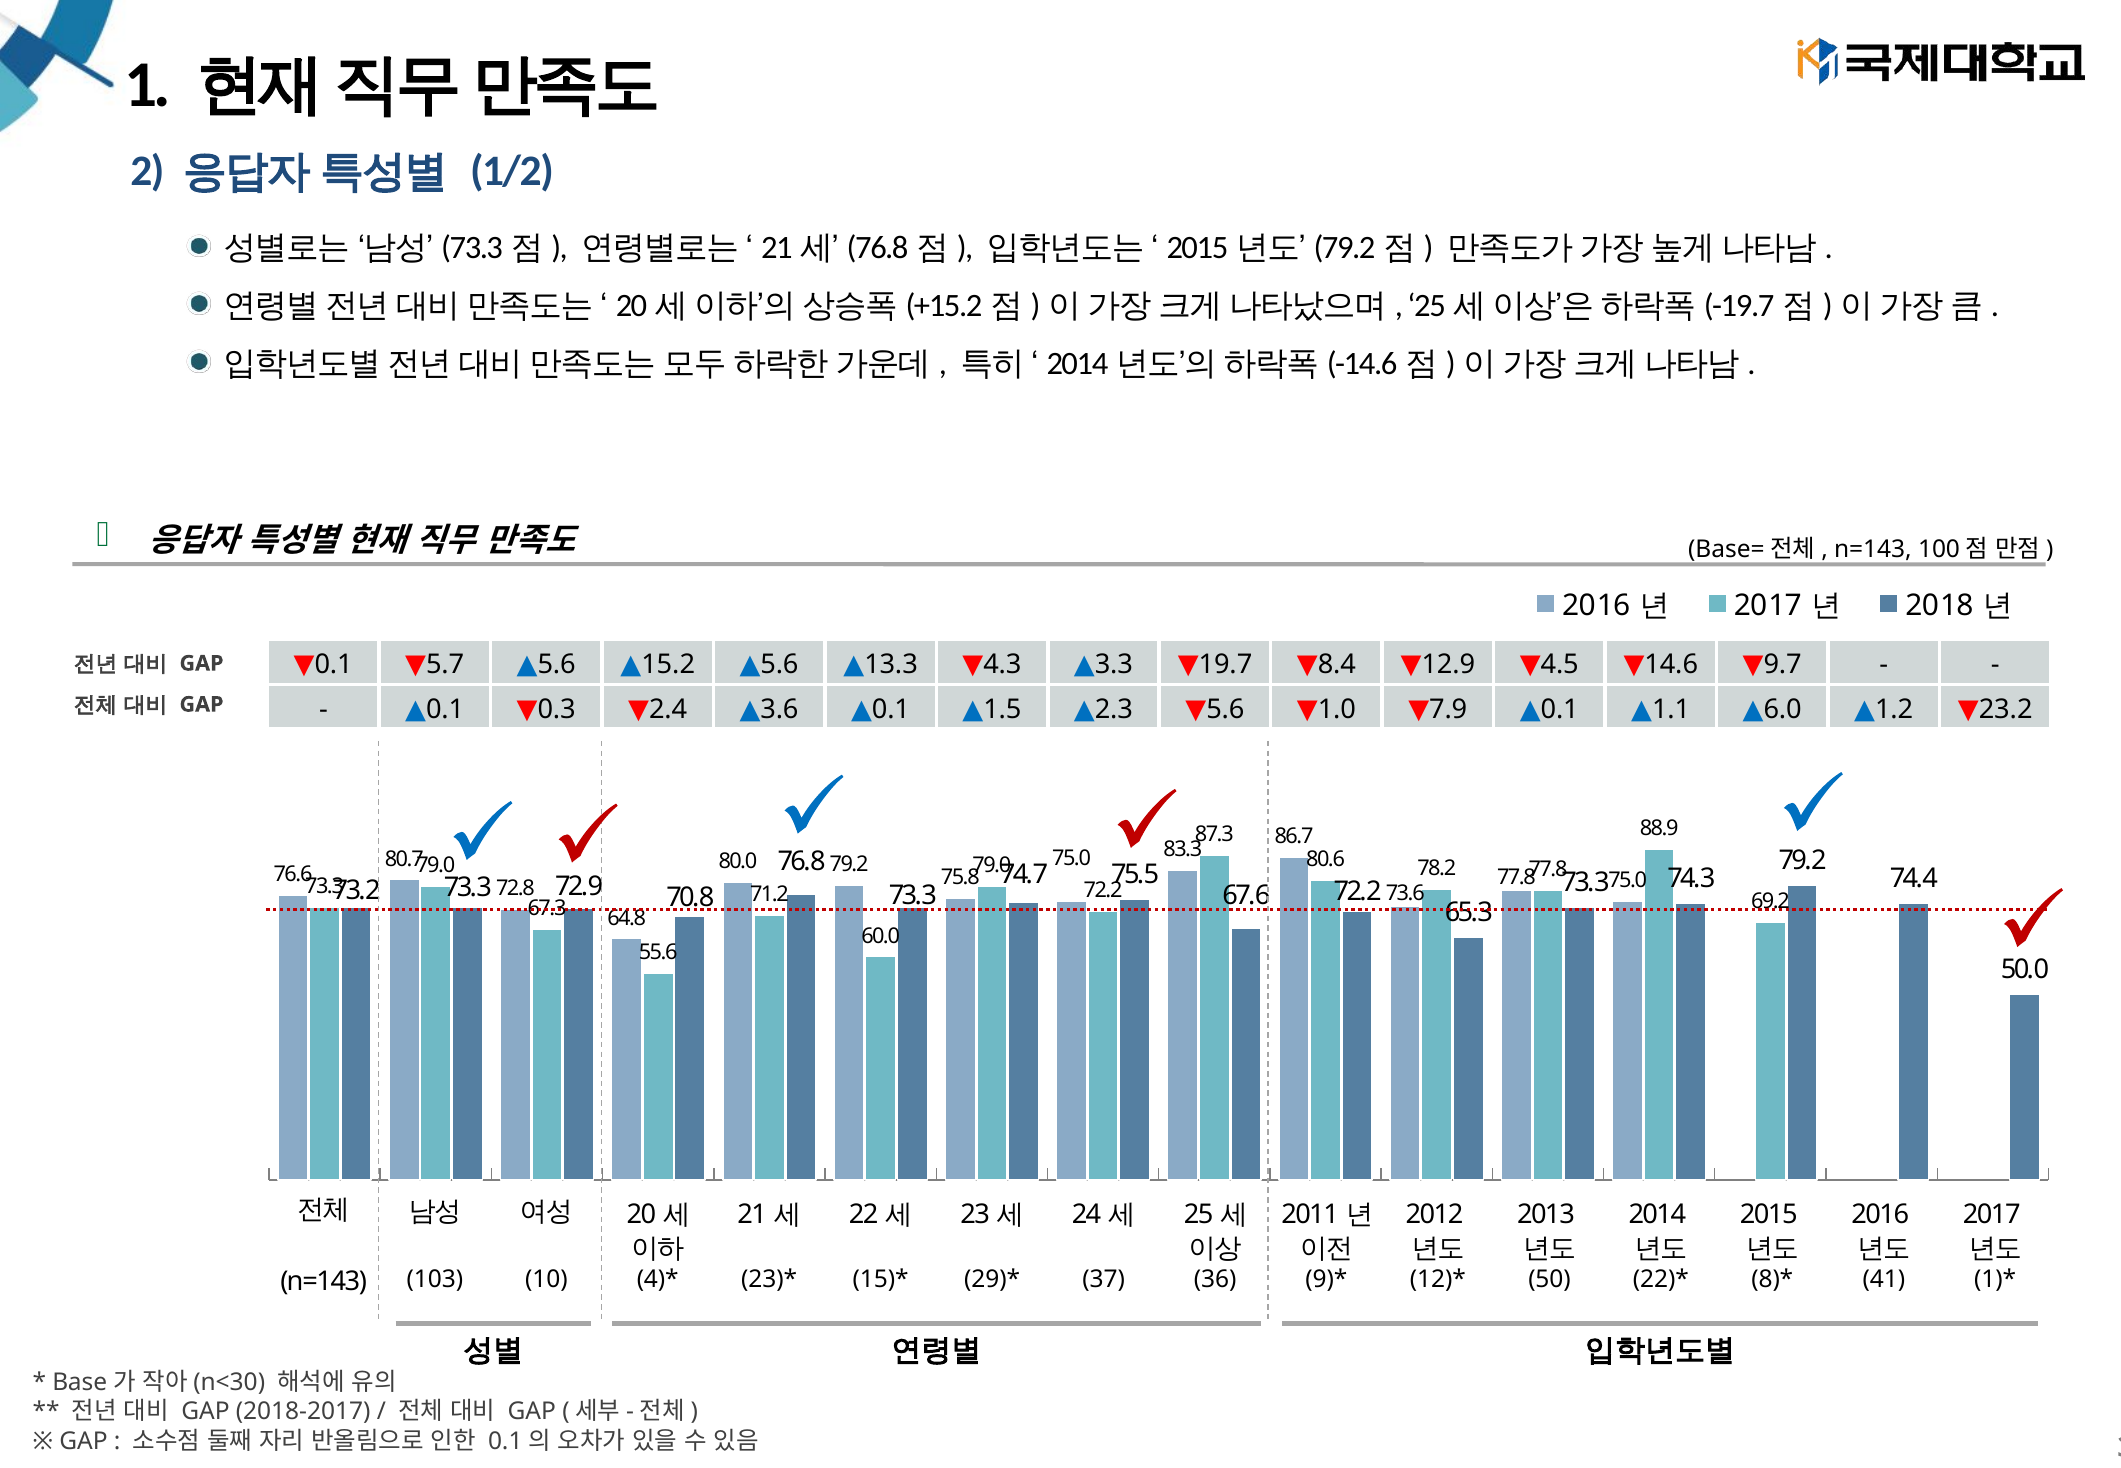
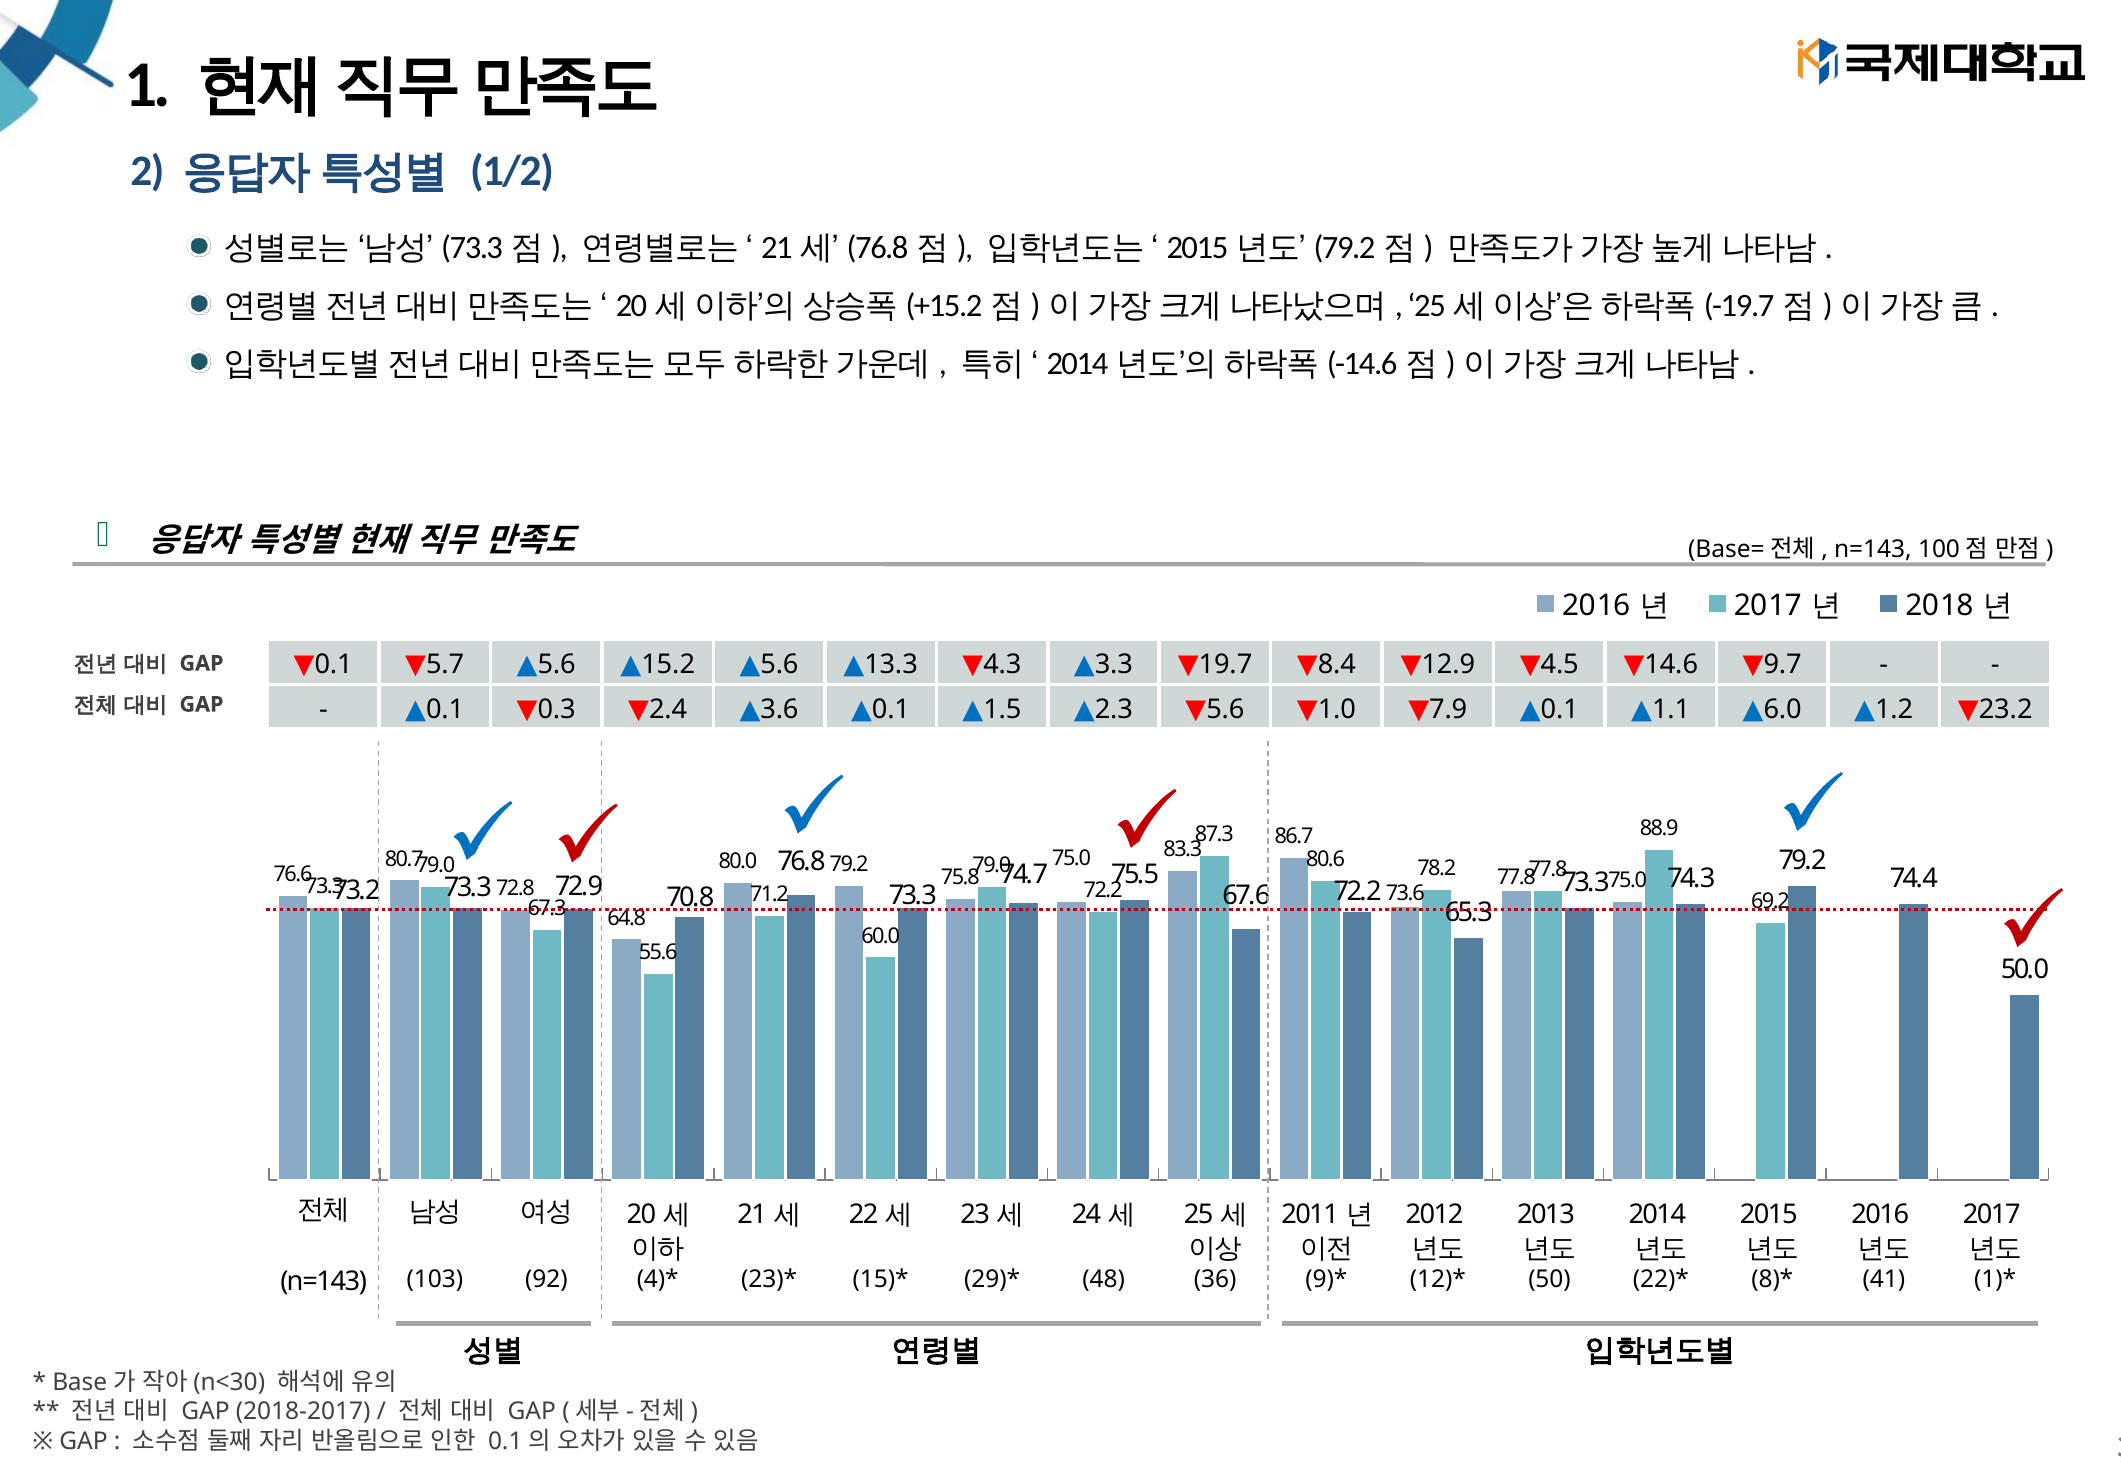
10: 10 -> 92
37: 37 -> 48
